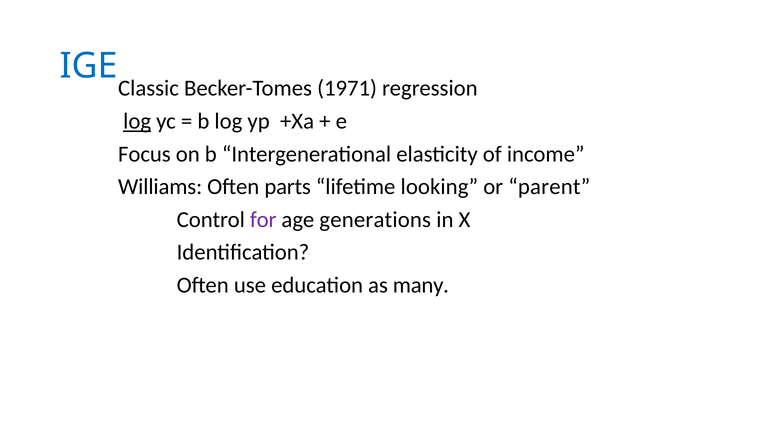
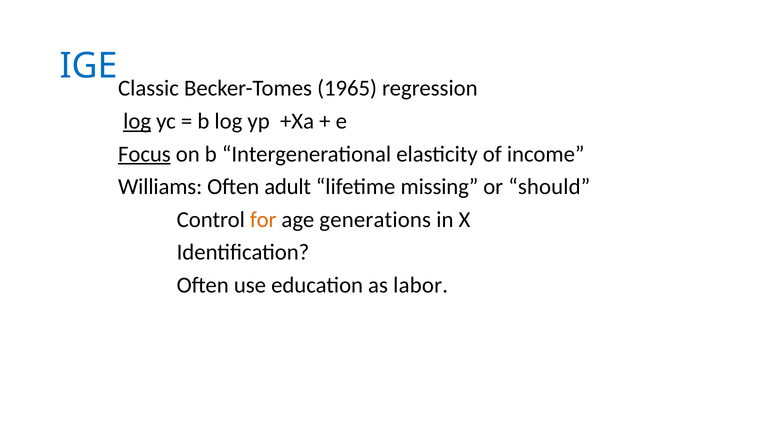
1971: 1971 -> 1965
Focus underline: none -> present
parts: parts -> adult
looking: looking -> missing
parent: parent -> should
for colour: purple -> orange
many: many -> labor
